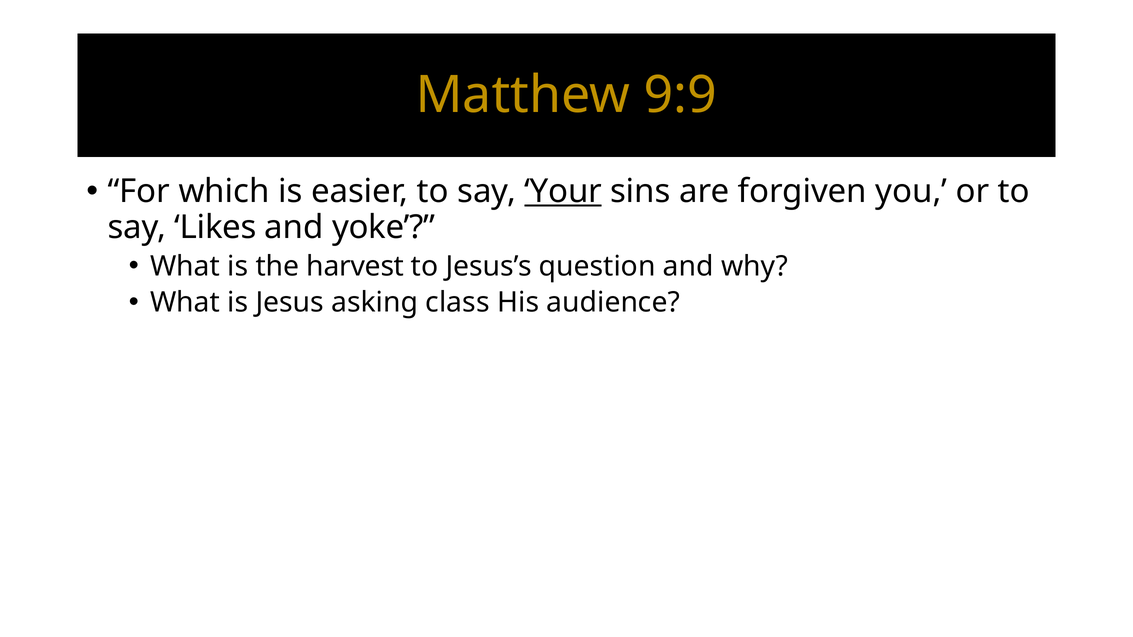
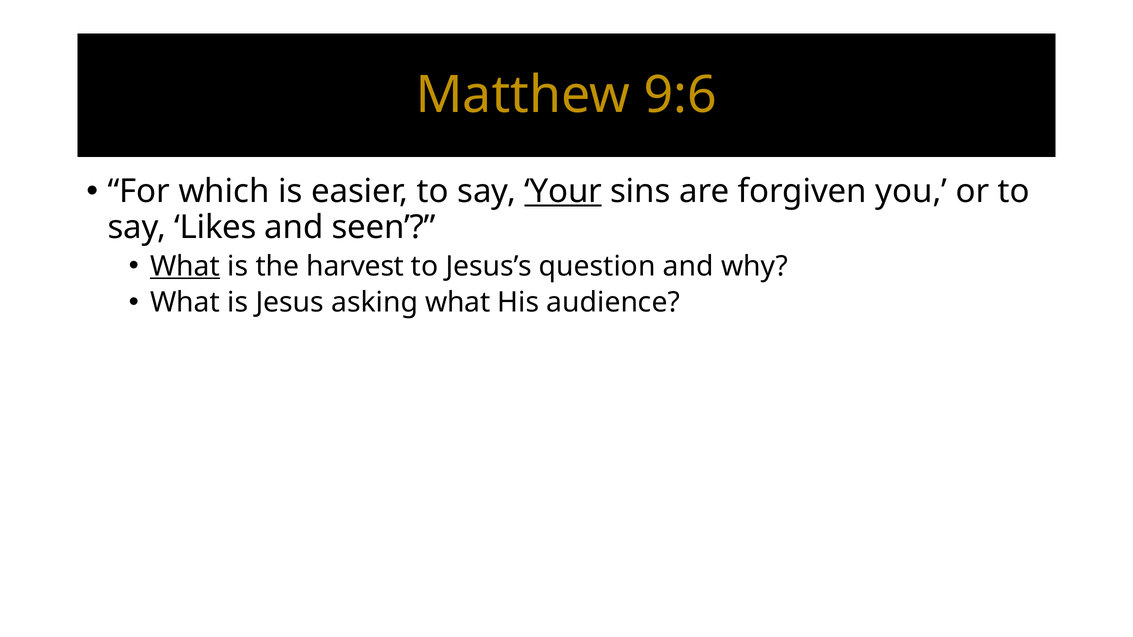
9:9: 9:9 -> 9:6
yoke: yoke -> seen
What at (185, 266) underline: none -> present
asking class: class -> what
